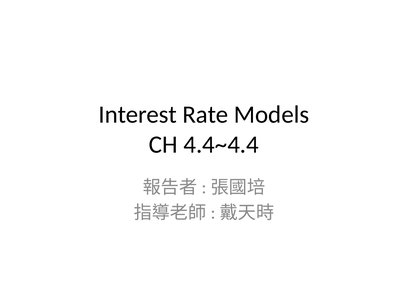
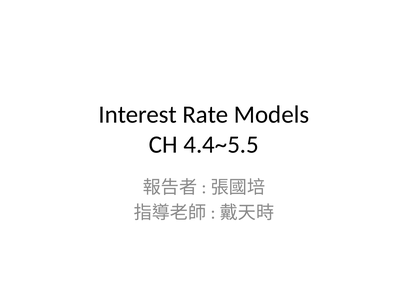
4.4~4.4: 4.4~4.4 -> 4.4~5.5
